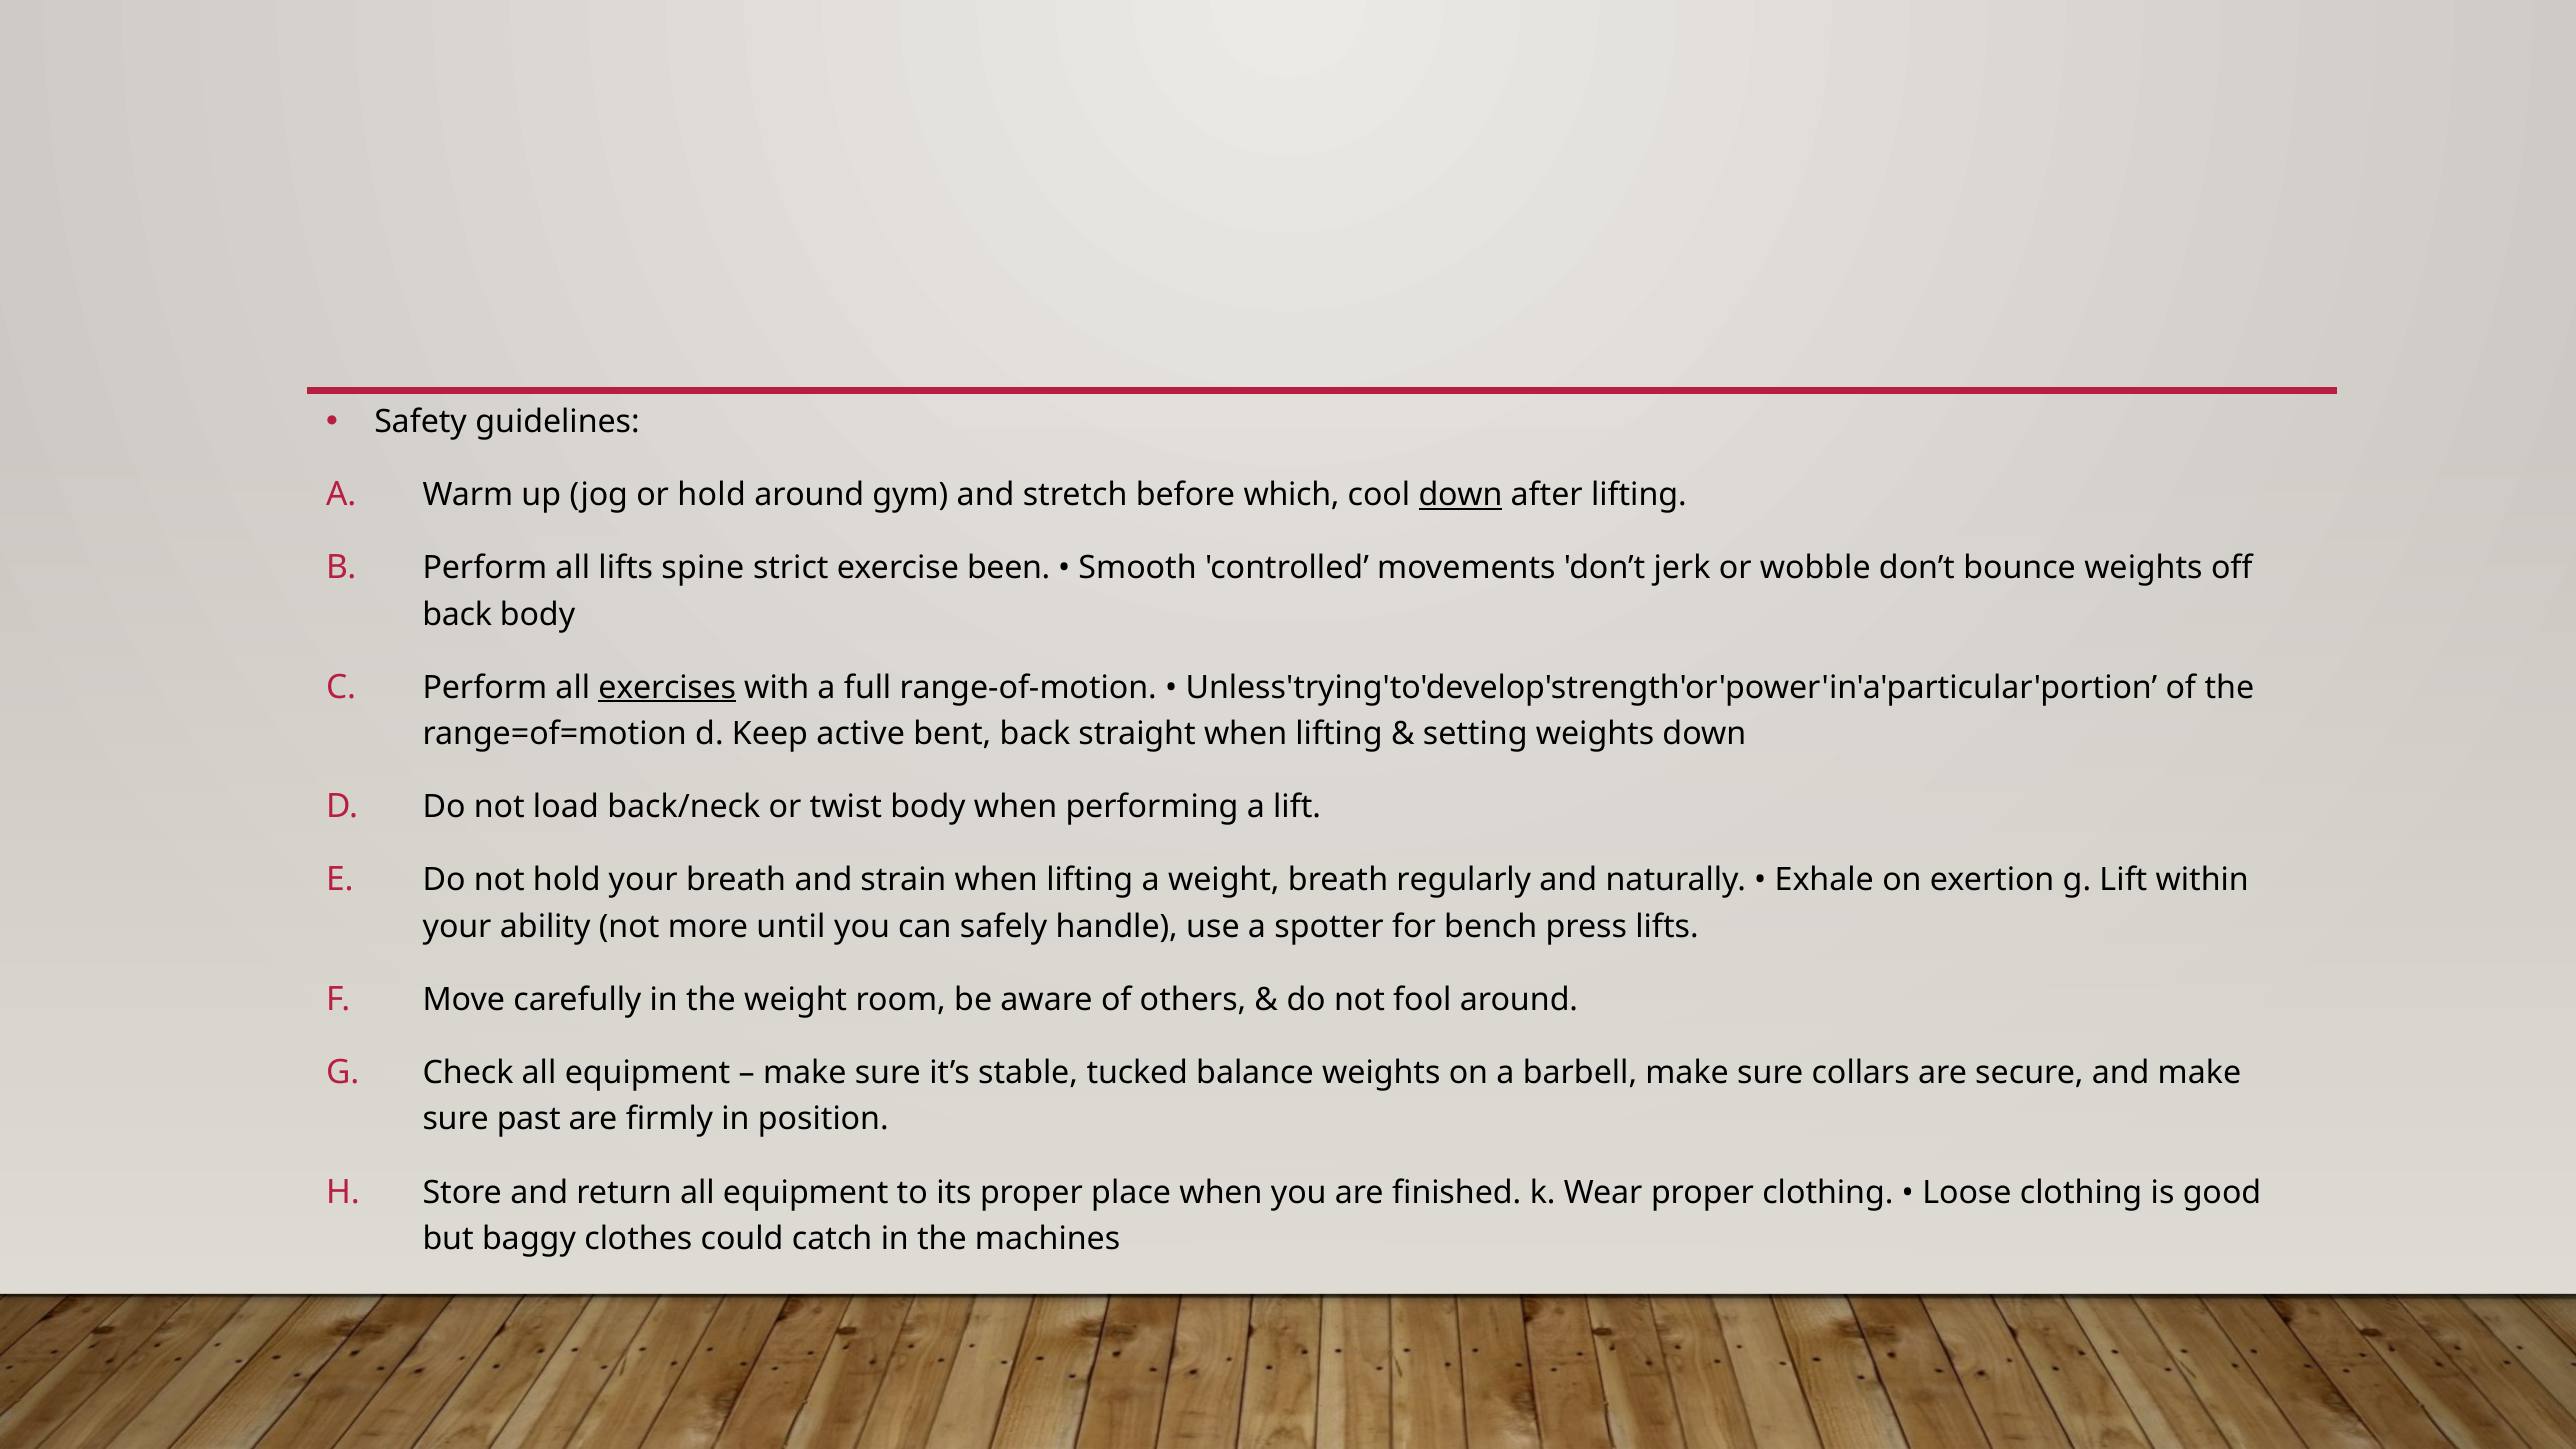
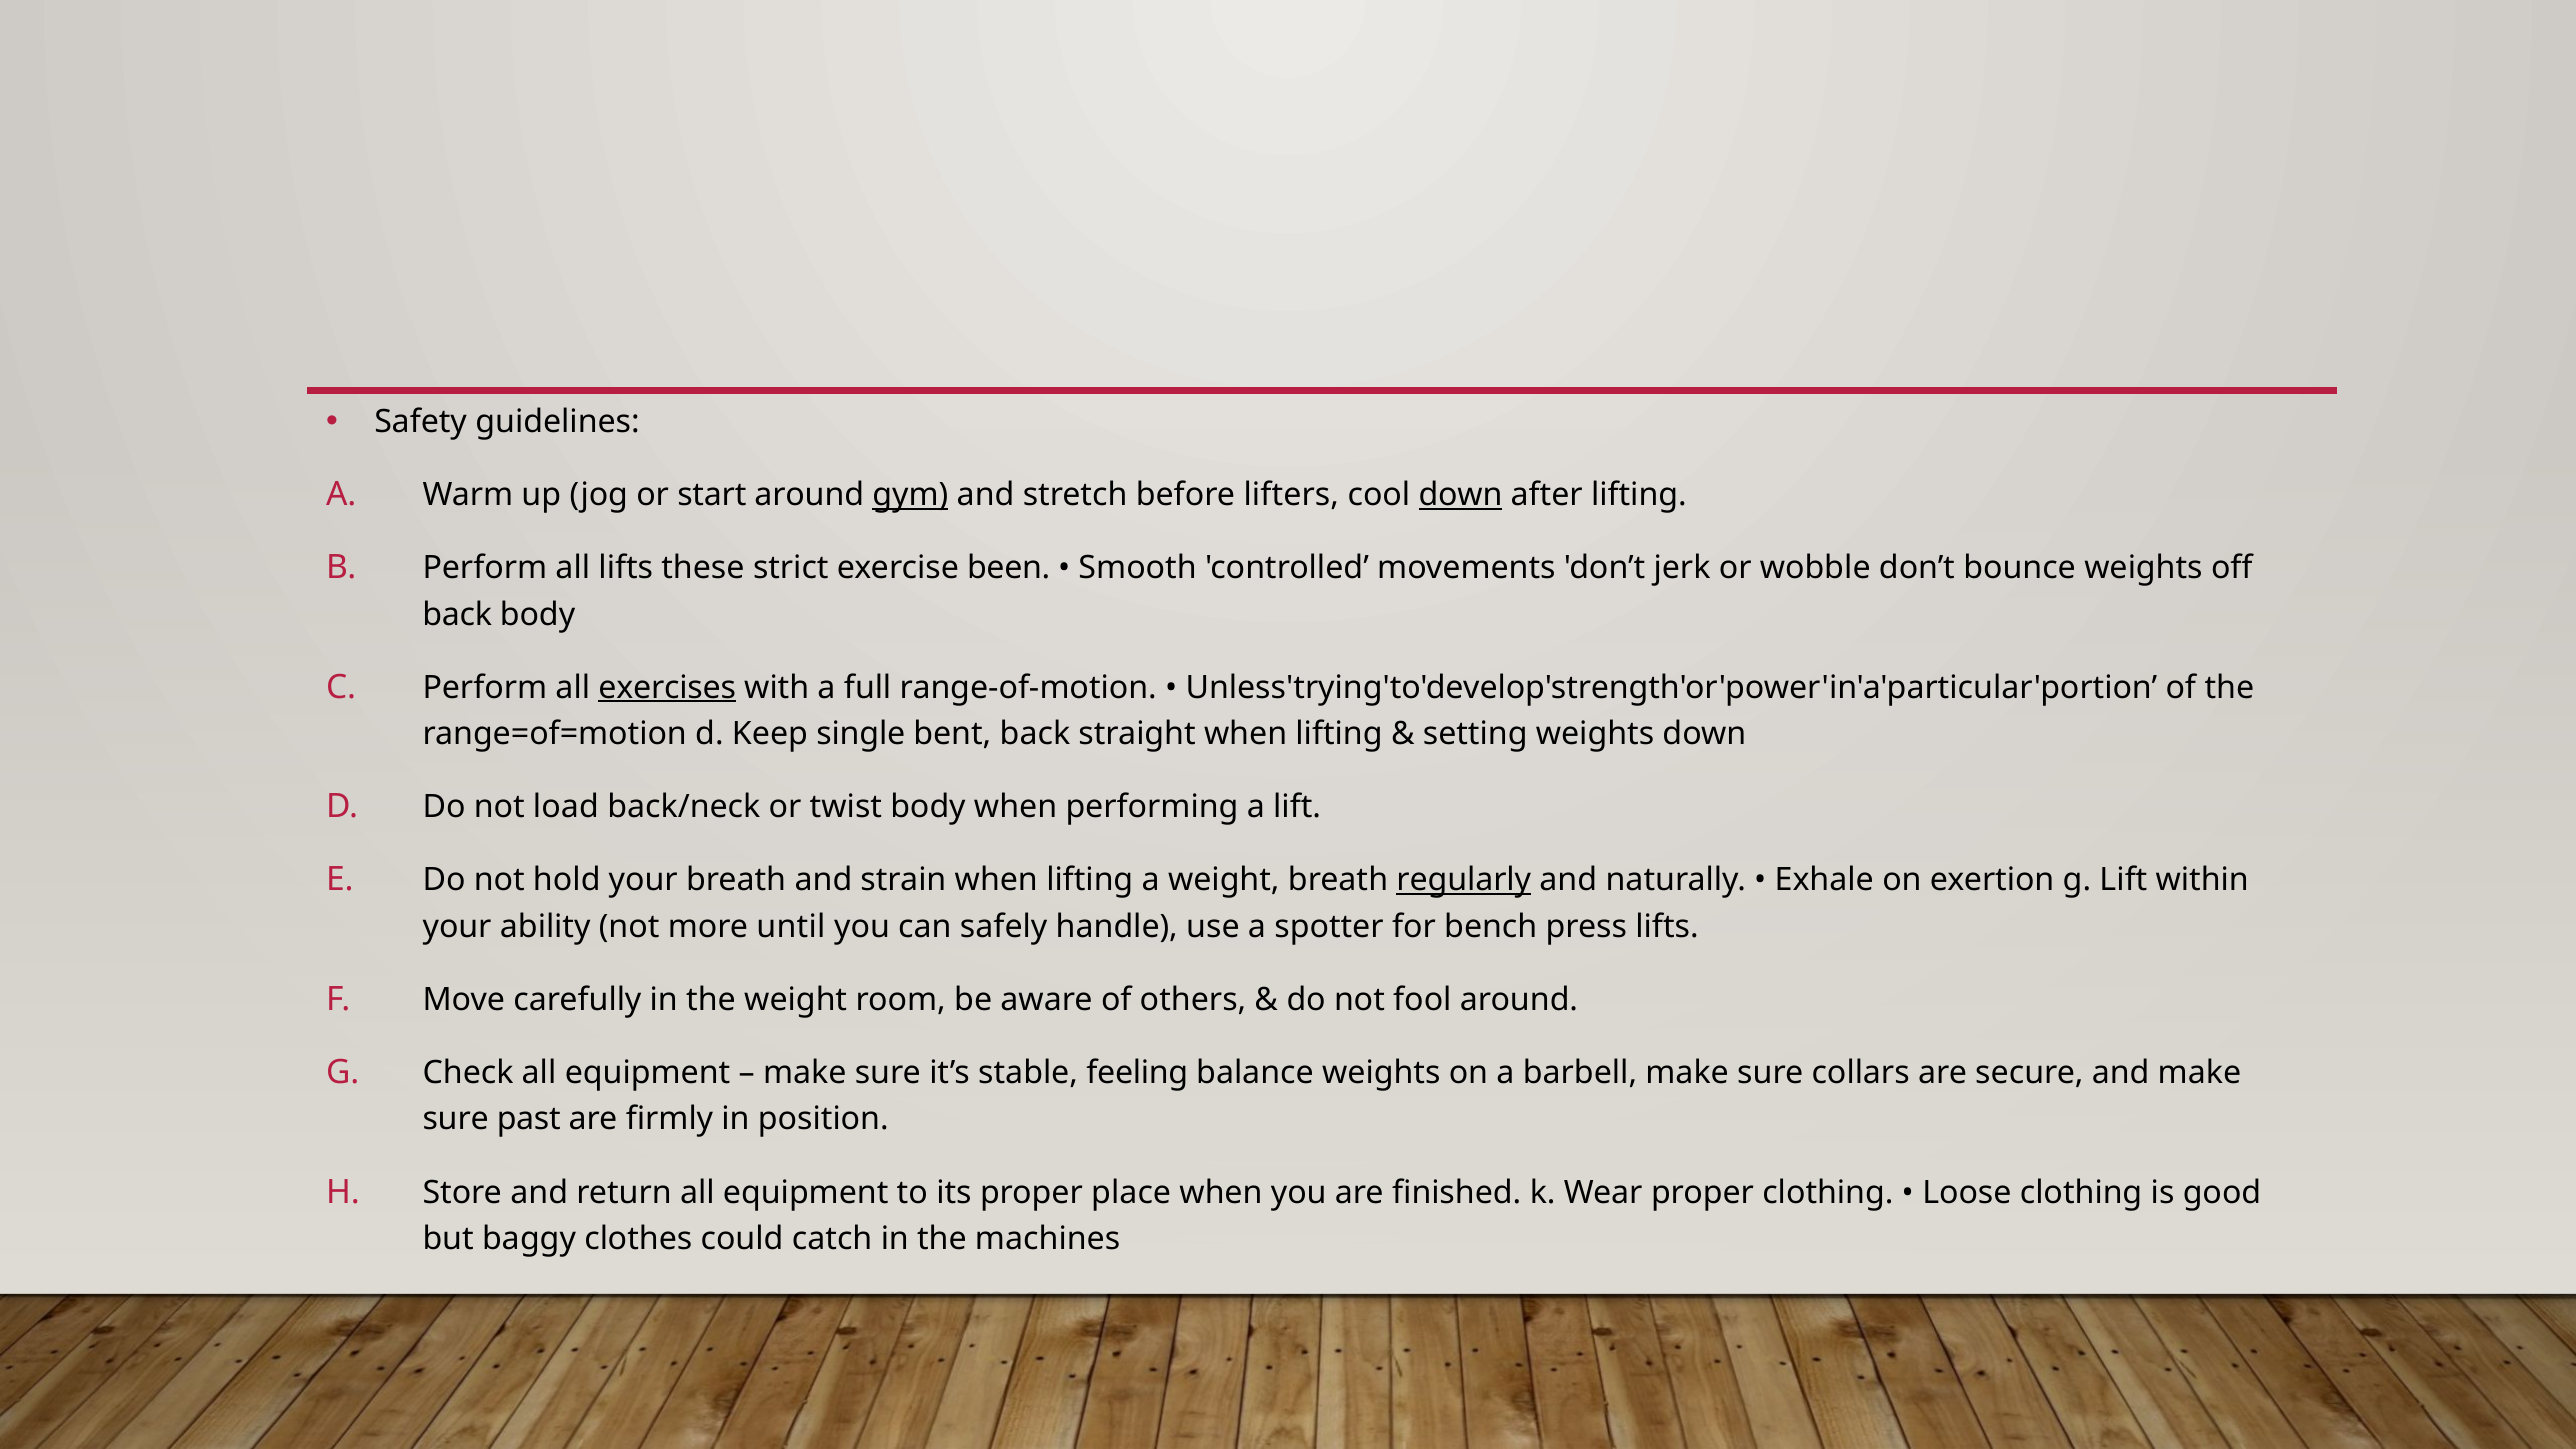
or hold: hold -> start
gym underline: none -> present
which: which -> lifters
spine: spine -> these
active: active -> single
regularly underline: none -> present
tucked: tucked -> feeling
